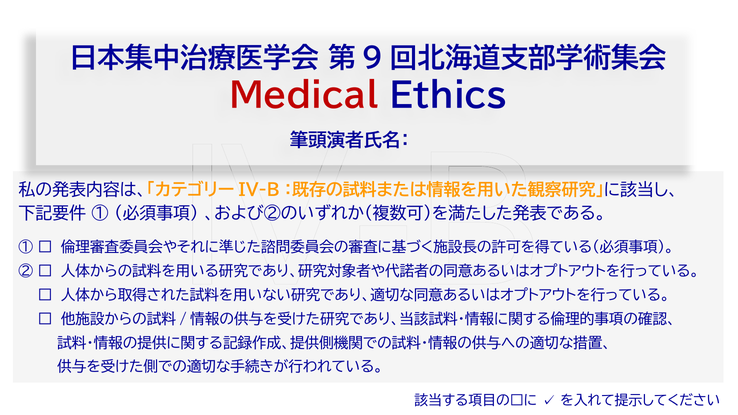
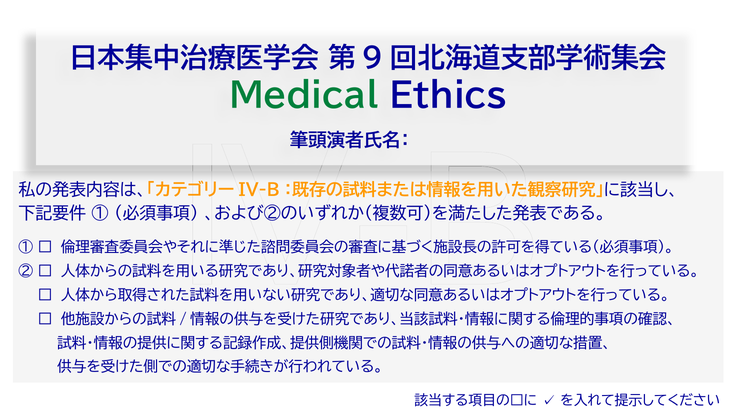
Medical colour: red -> green
